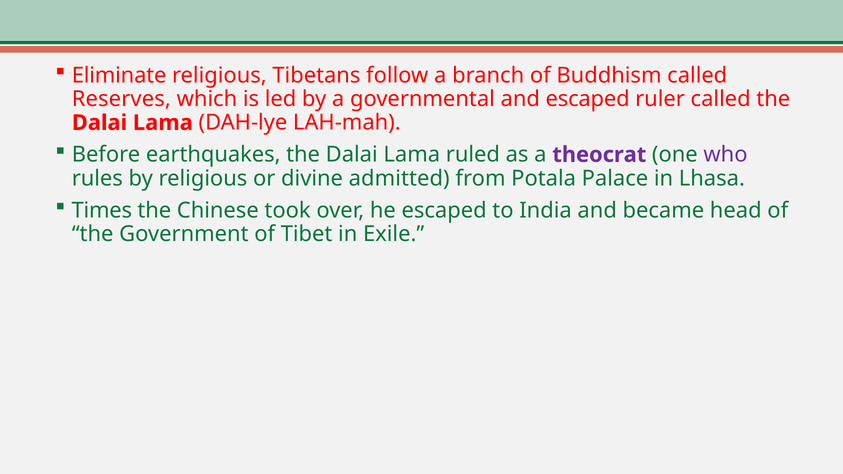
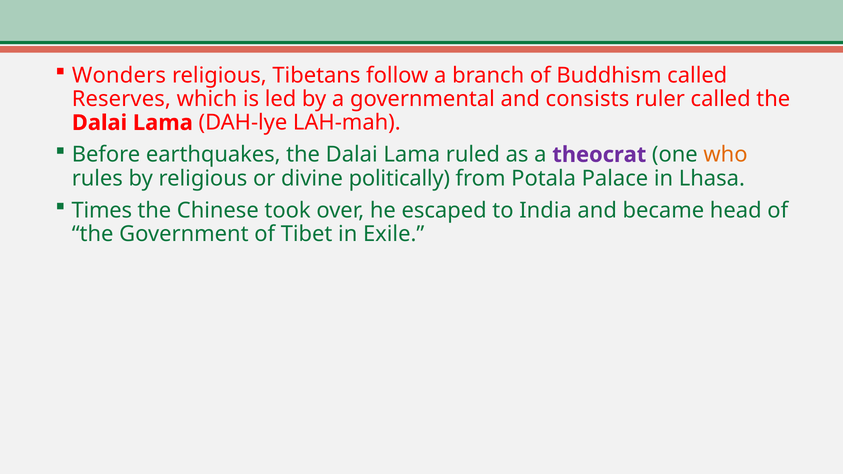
Eliminate: Eliminate -> Wonders
and escaped: escaped -> consists
who colour: purple -> orange
admitted: admitted -> politically
